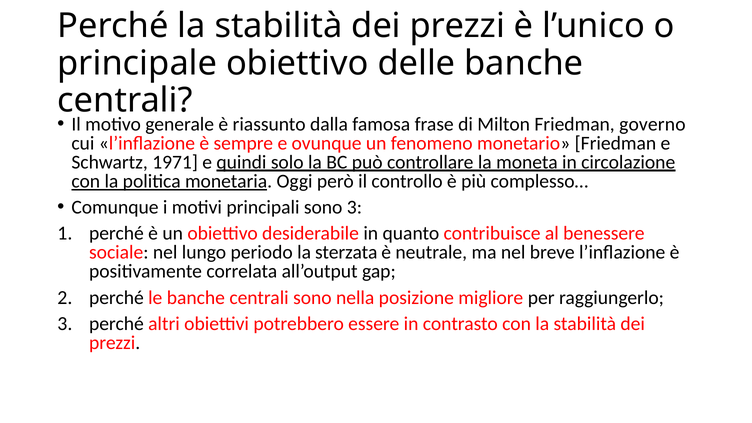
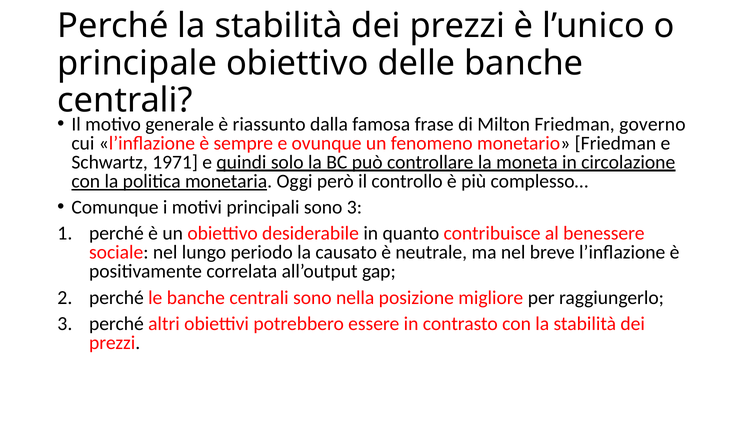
sterzata: sterzata -> causato
